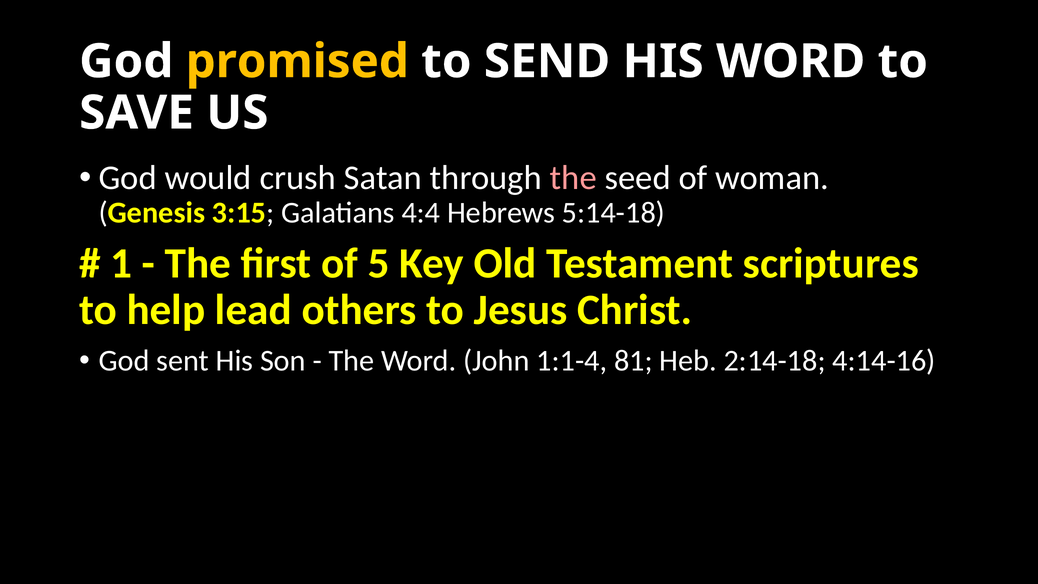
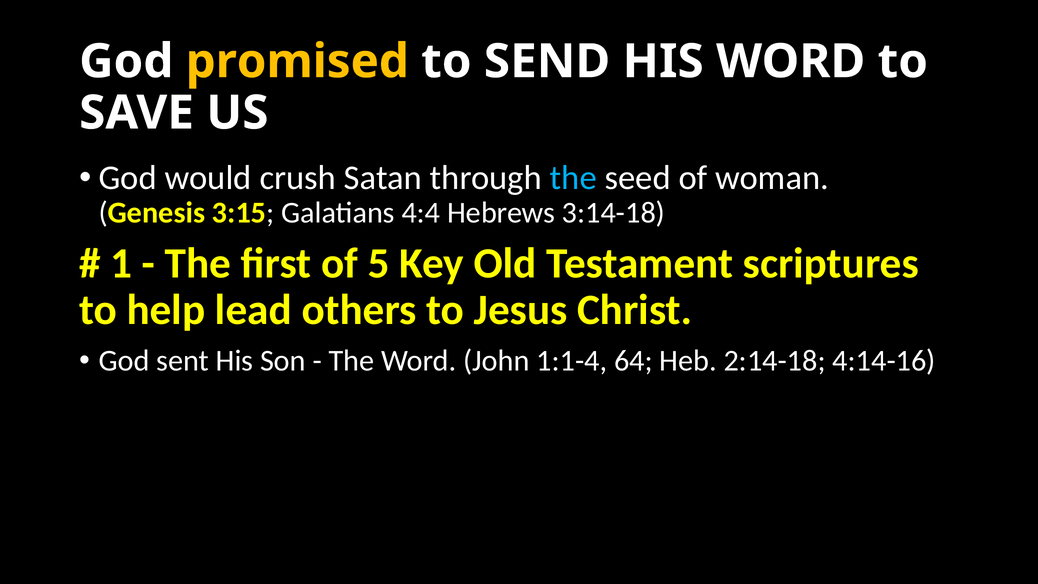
the at (573, 178) colour: pink -> light blue
5:14-18: 5:14-18 -> 3:14-18
81: 81 -> 64
